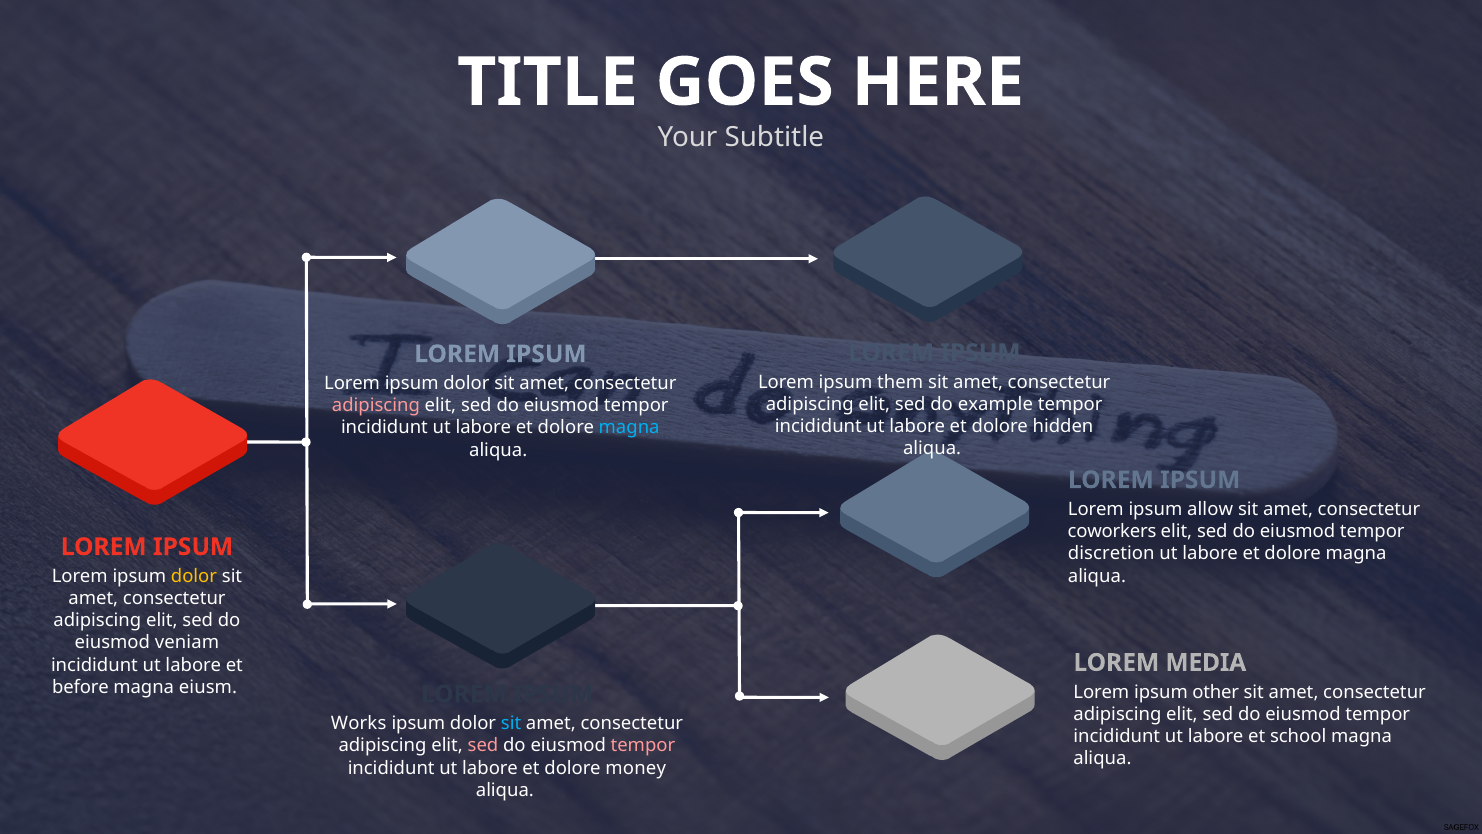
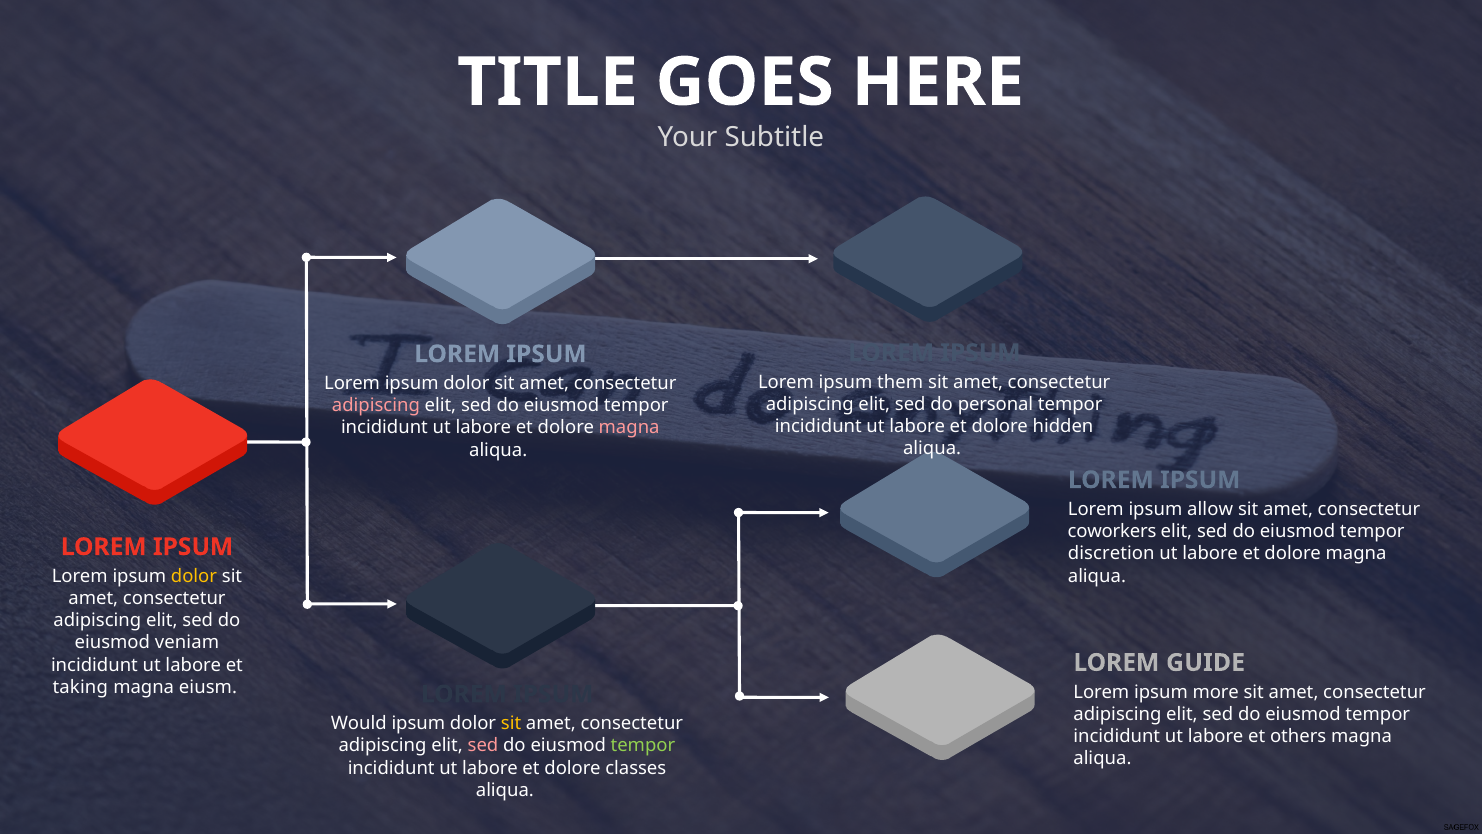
example: example -> personal
magna at (629, 428) colour: light blue -> pink
MEDIA: MEDIA -> GUIDE
before: before -> taking
other: other -> more
Works: Works -> Would
sit at (511, 723) colour: light blue -> yellow
school: school -> others
tempor at (643, 745) colour: pink -> light green
money: money -> classes
